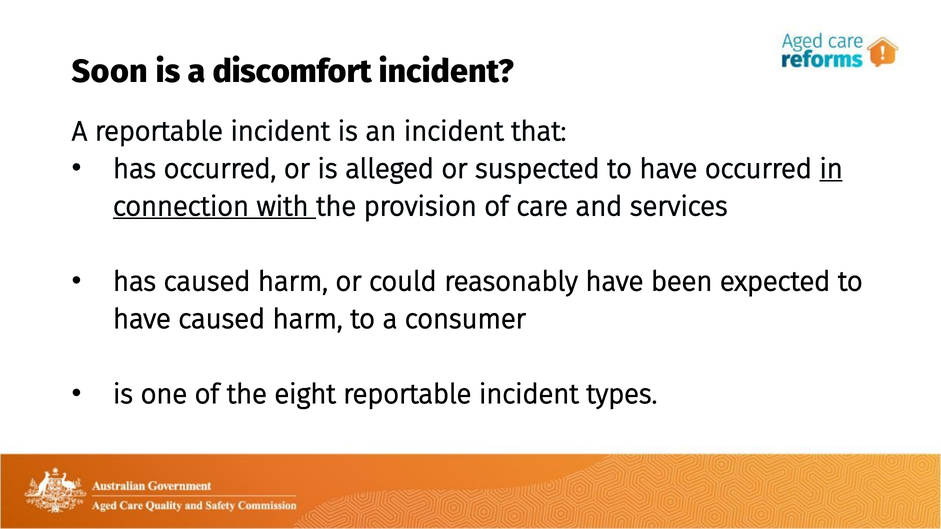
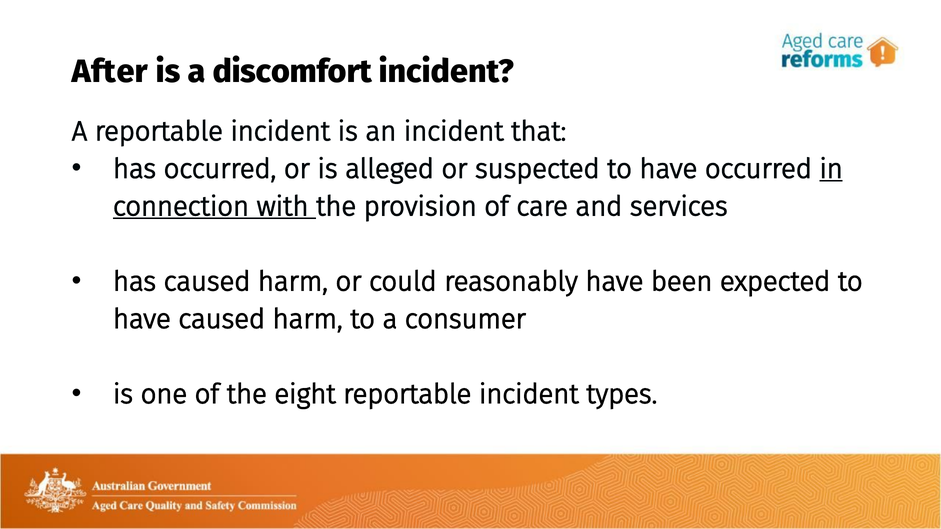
Soon: Soon -> After
